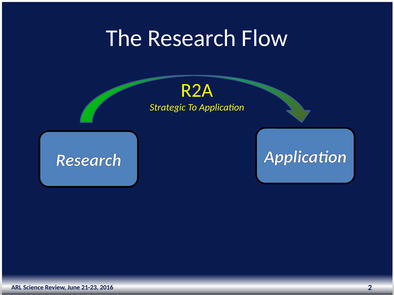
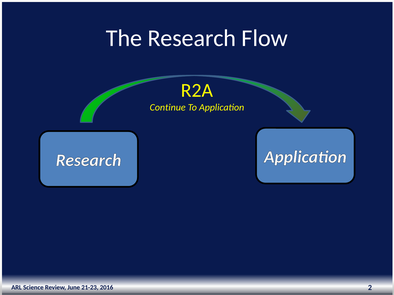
Strategic: Strategic -> Continue
